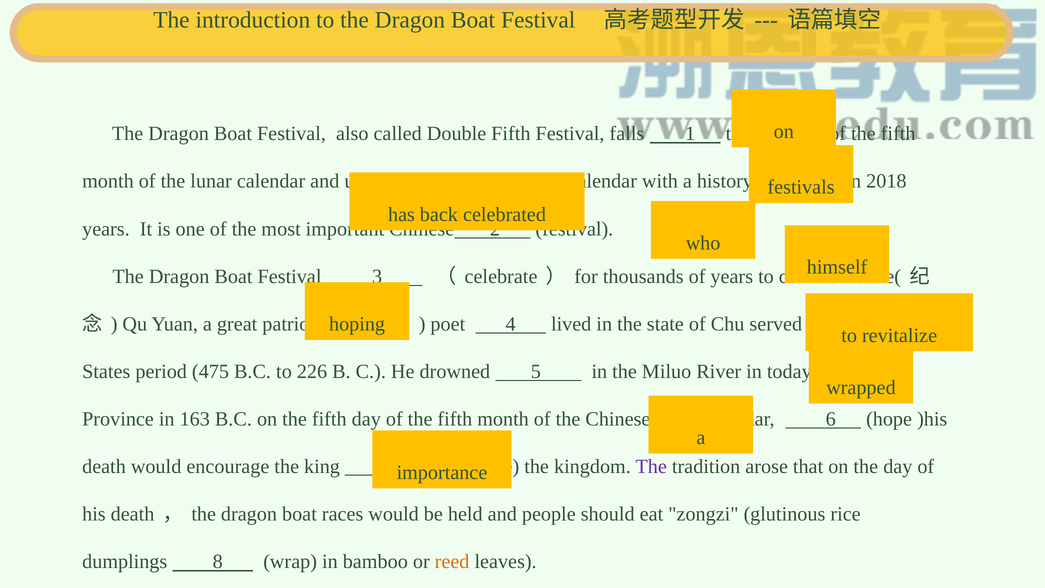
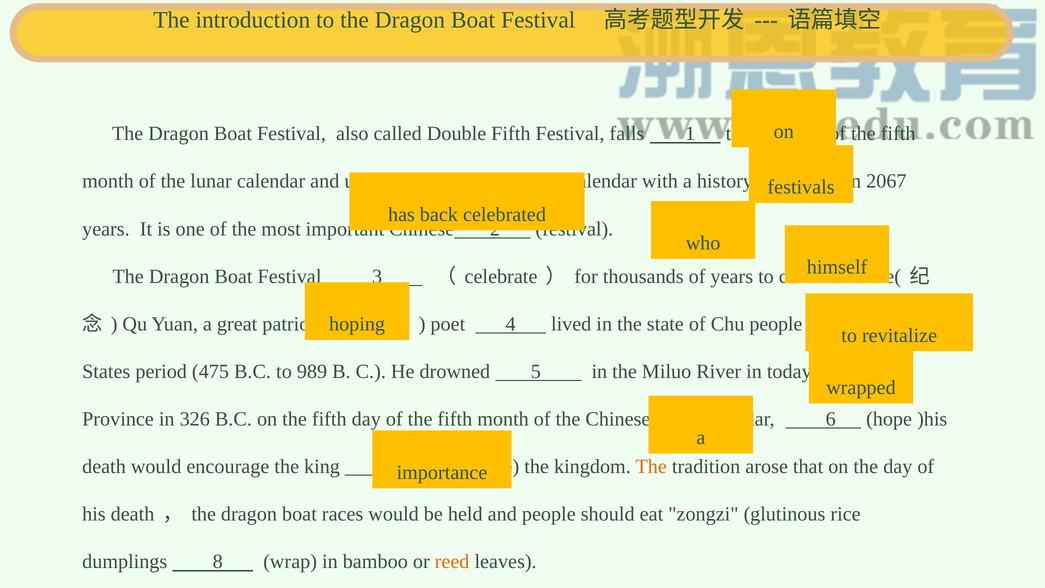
2018: 2018 -> 2067
Chu served: served -> people
226: 226 -> 989
163: 163 -> 326
The at (651, 467) colour: purple -> orange
